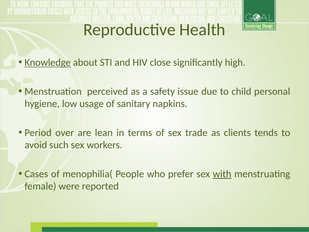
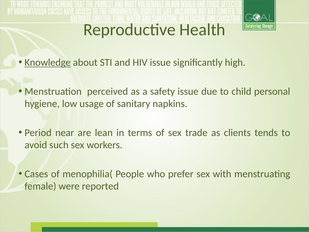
HIV close: close -> issue
over: over -> near
with underline: present -> none
